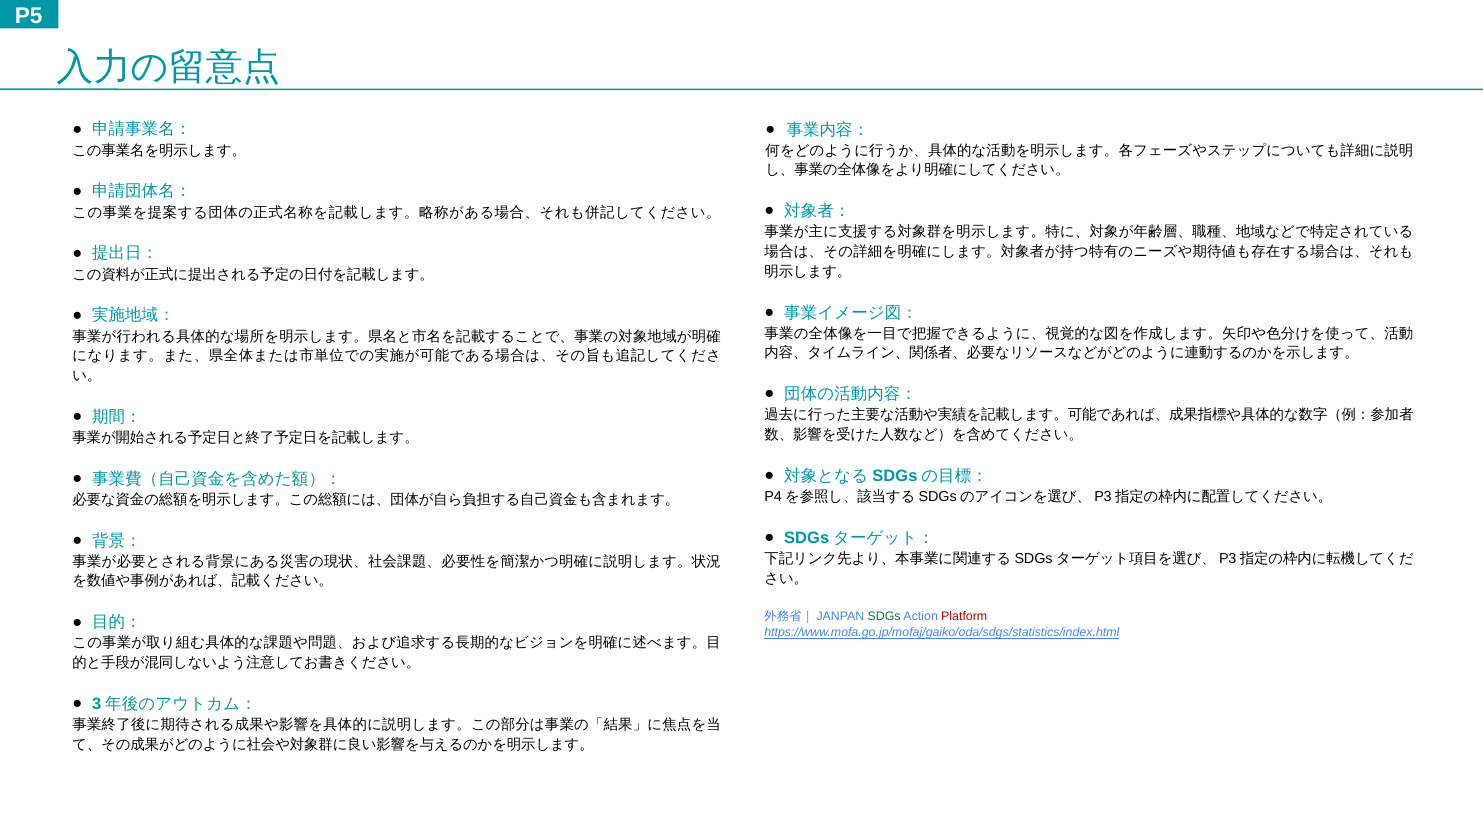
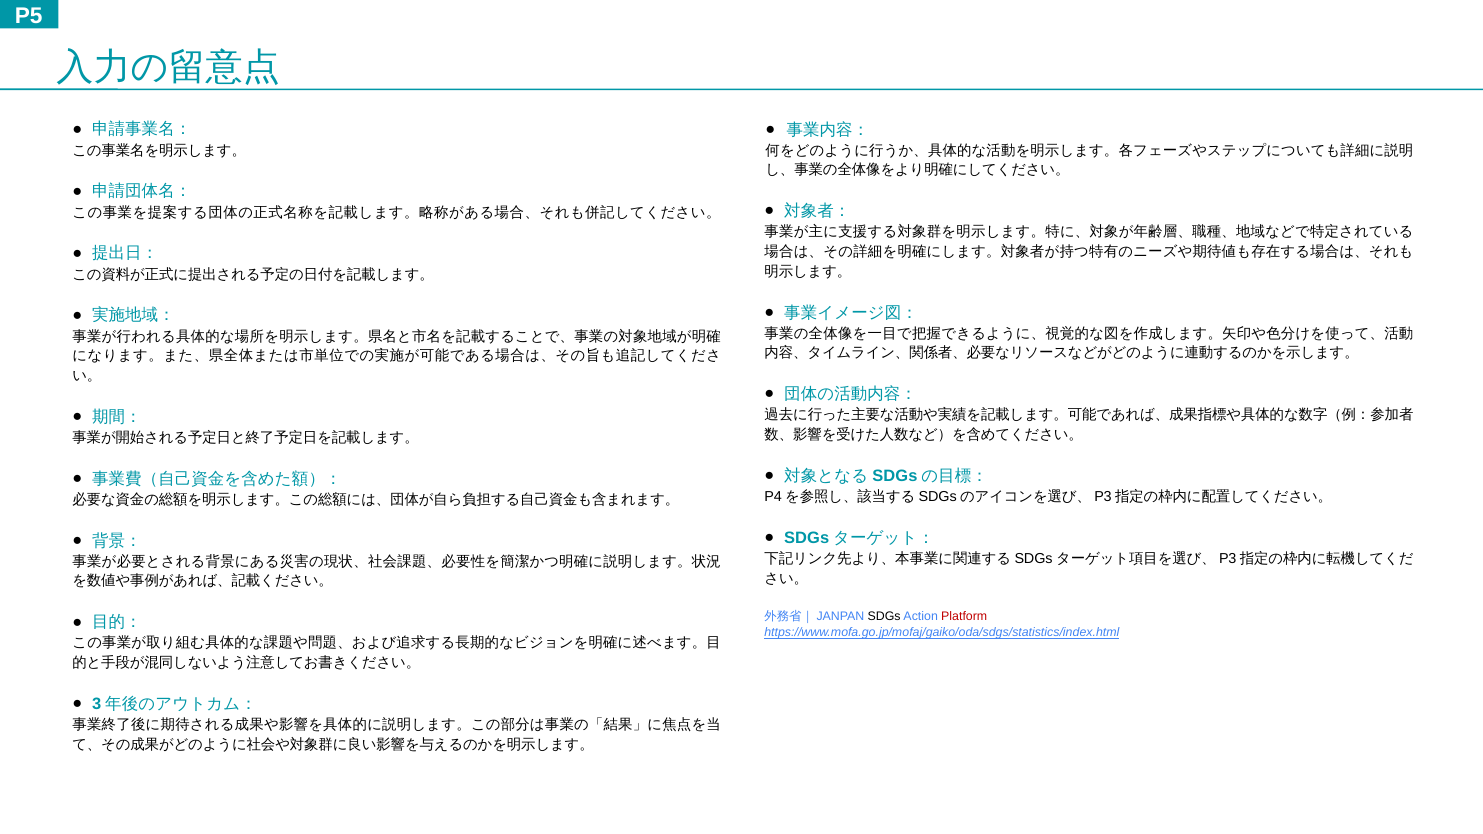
SDGs colour: green -> black
